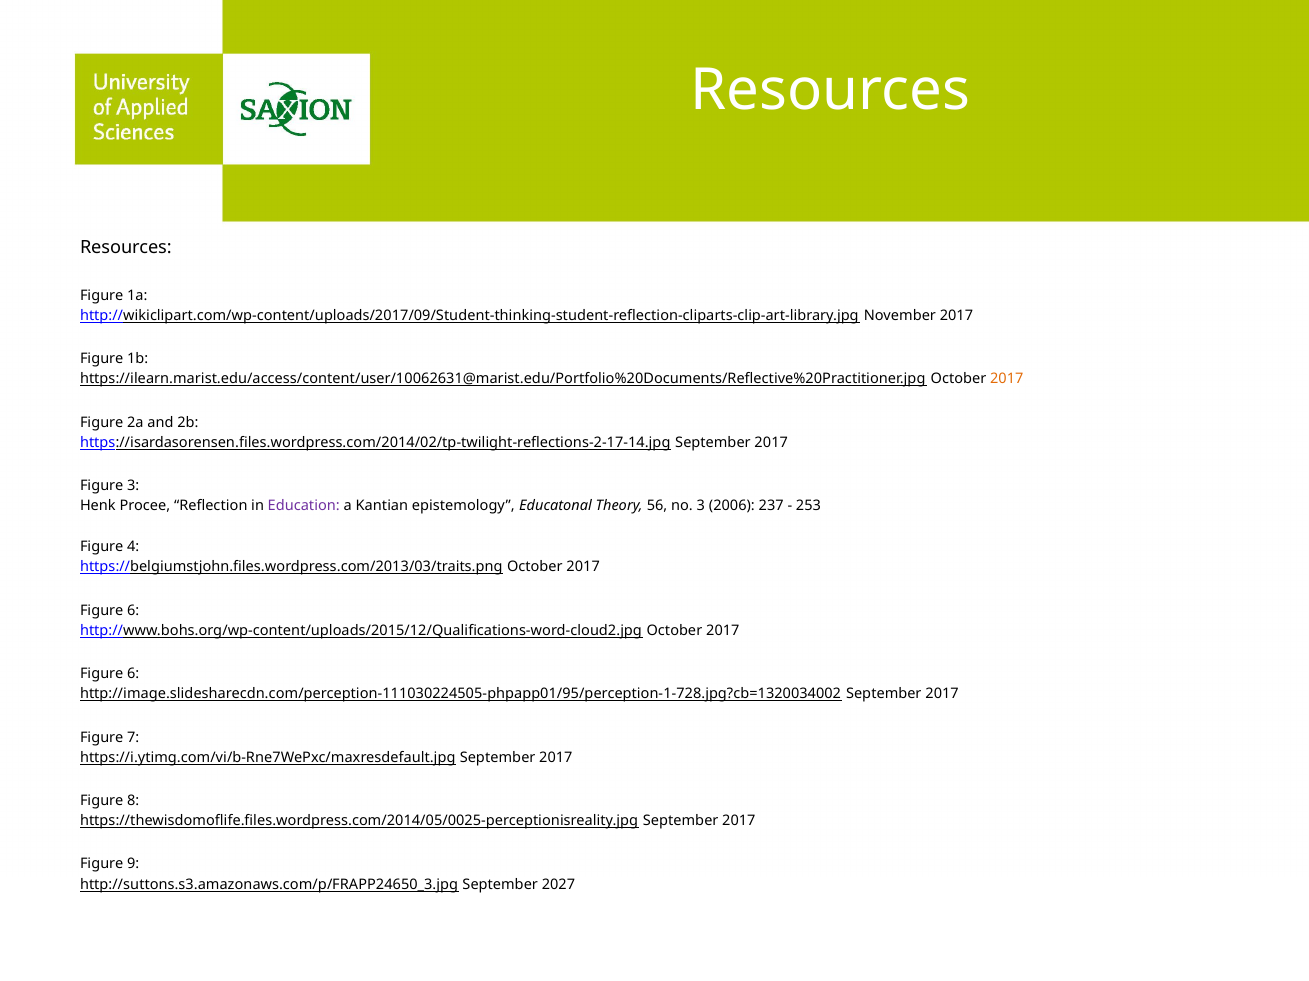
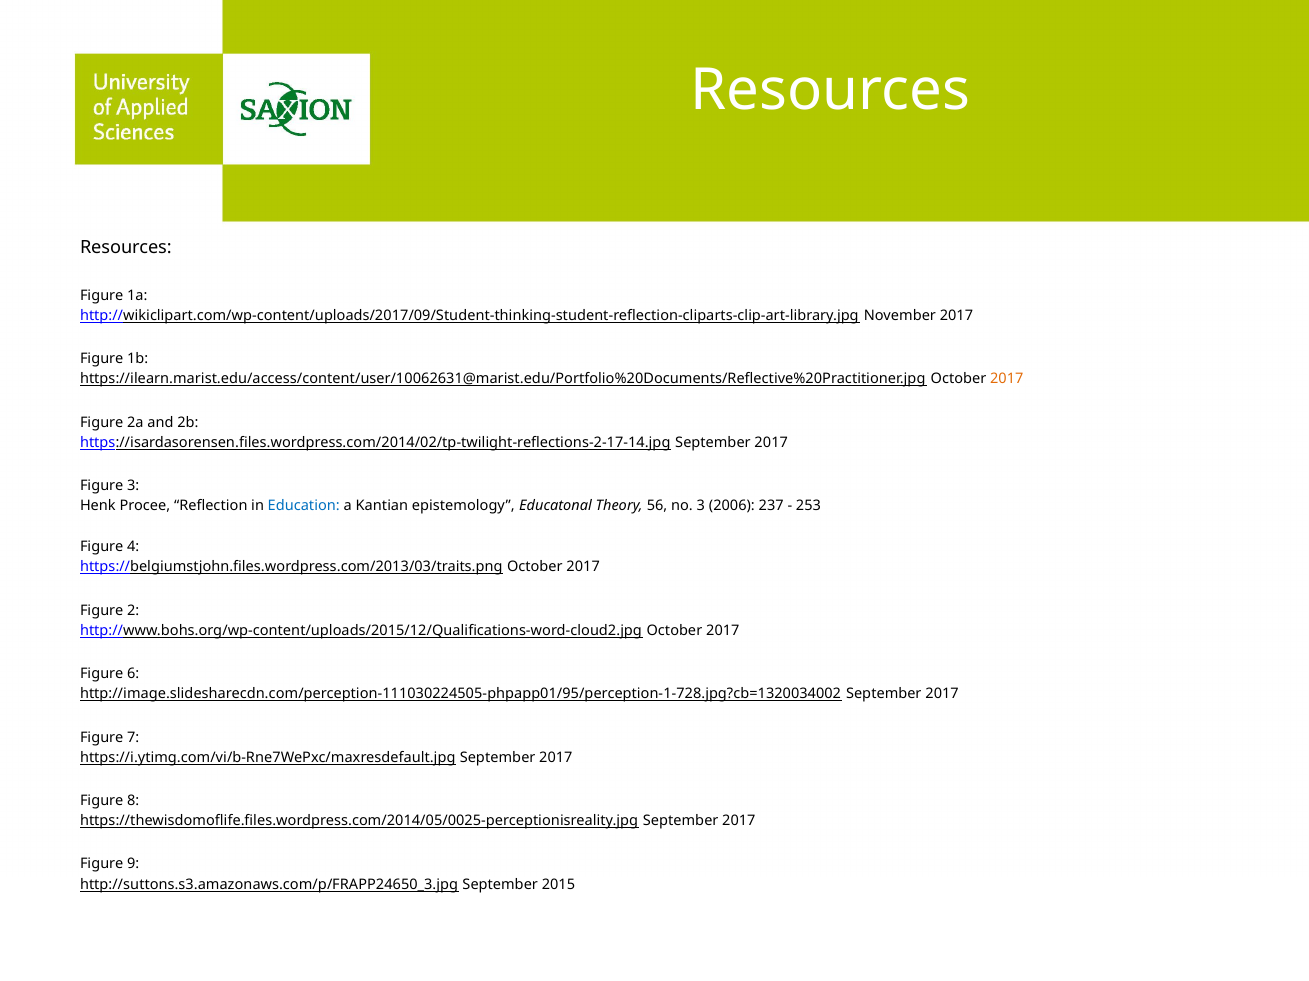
Education colour: purple -> blue
6 at (133, 611): 6 -> 2
2027: 2027 -> 2015
